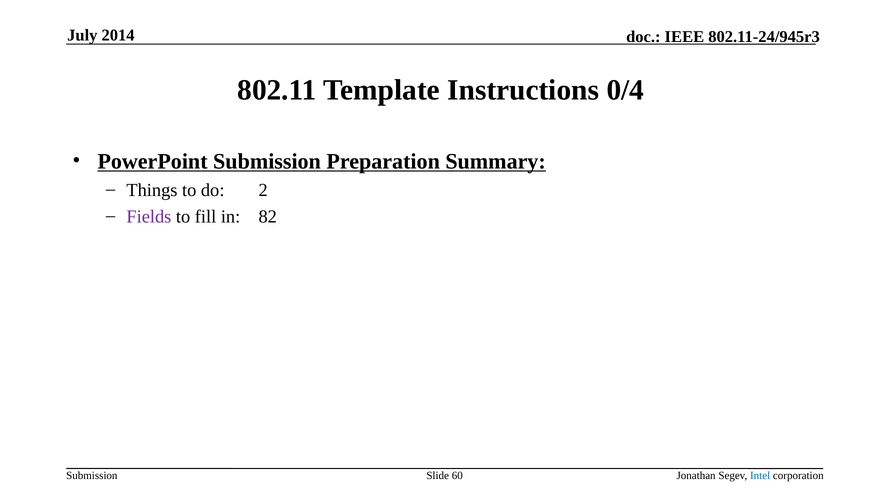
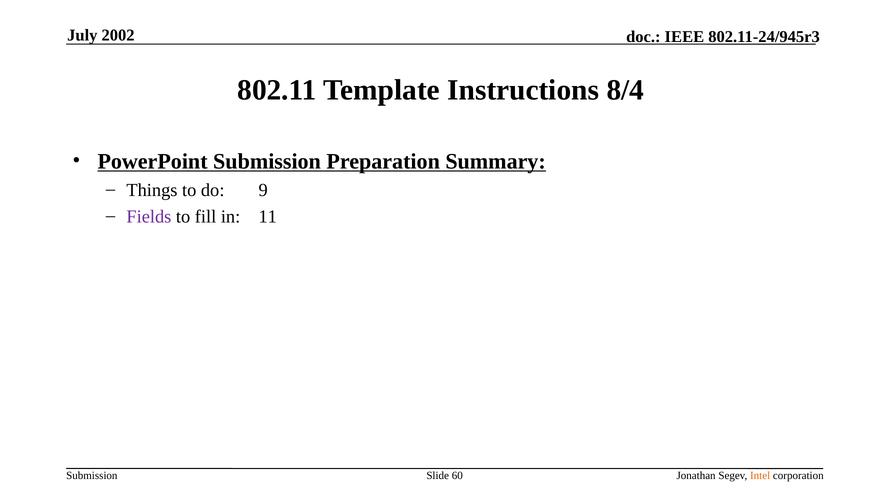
2014: 2014 -> 2002
0/4: 0/4 -> 8/4
2: 2 -> 9
82: 82 -> 11
Intel colour: blue -> orange
